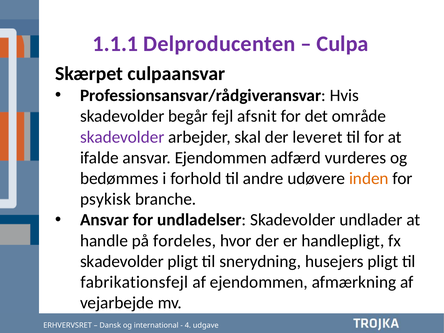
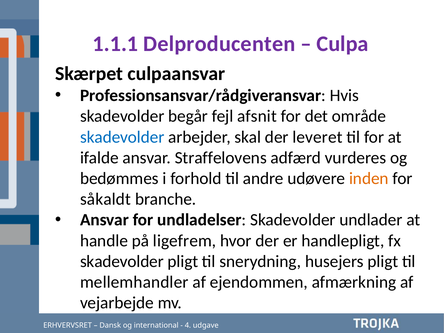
skadevolder at (122, 137) colour: purple -> blue
ansvar Ejendommen: Ejendommen -> Straffelovens
psykisk: psykisk -> såkaldt
fordeles: fordeles -> ligefrem
fabrikationsfejl: fabrikationsfejl -> mellemhandler
